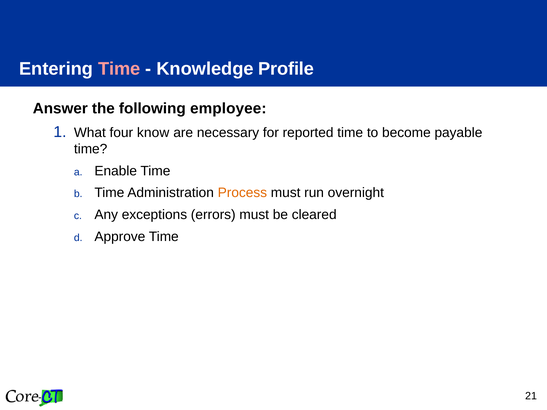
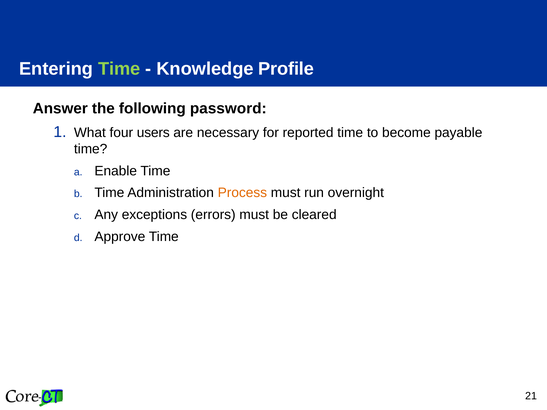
Time at (119, 69) colour: pink -> light green
employee: employee -> password
know: know -> users
